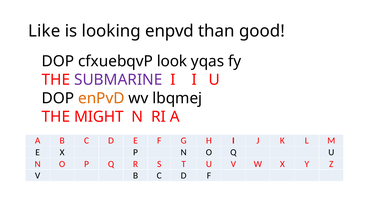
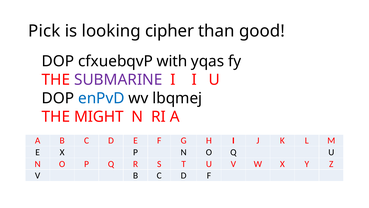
Like: Like -> Pick
looking enpvd: enpvd -> cipher
look: look -> with
enPvD at (101, 98) colour: orange -> blue
